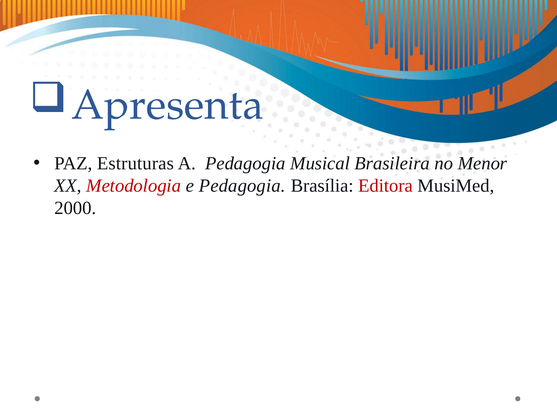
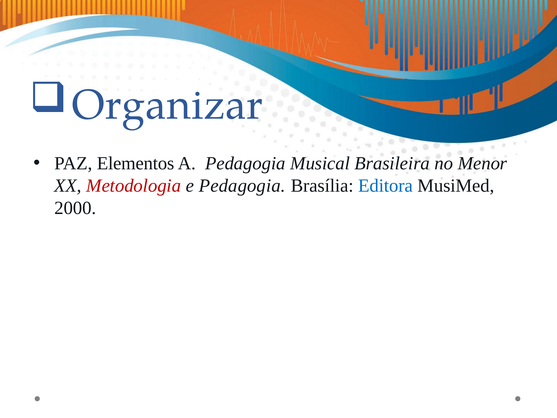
Apresenta: Apresenta -> Organizar
Estruturas: Estruturas -> Elementos
Editora colour: red -> blue
